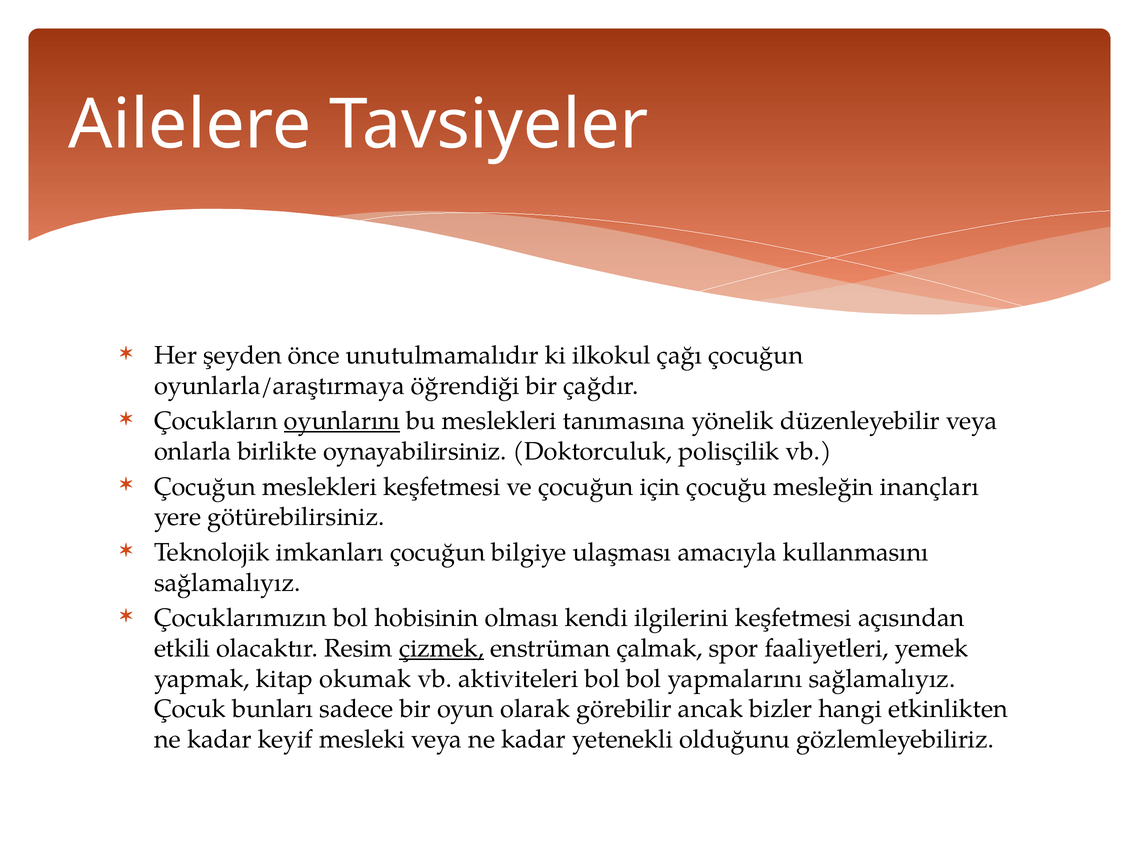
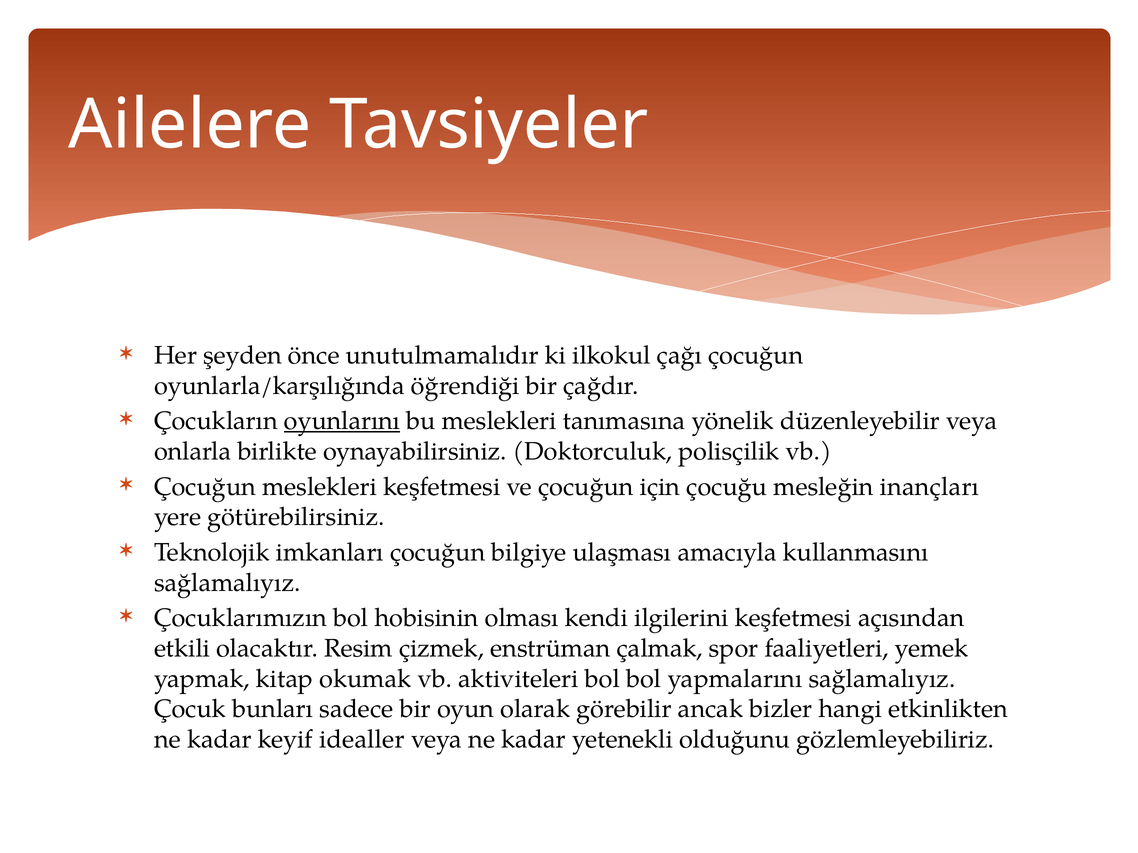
oyunlarla/araştırmaya: oyunlarla/araştırmaya -> oyunlarla/karşılığında
çizmek underline: present -> none
mesleki: mesleki -> idealler
